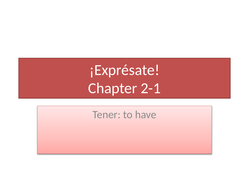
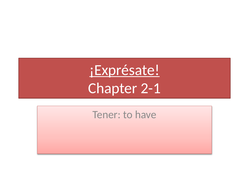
¡Exprésate underline: none -> present
